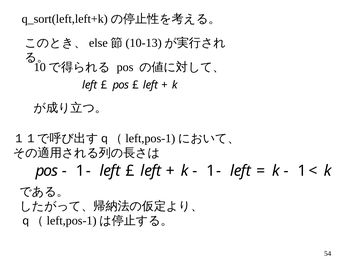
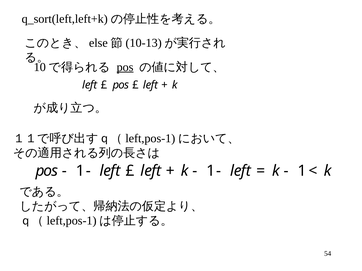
pos at (125, 67) underline: none -> present
